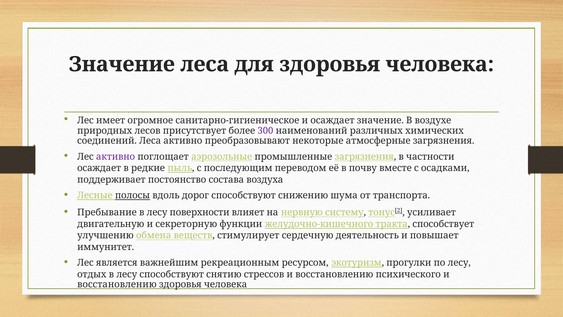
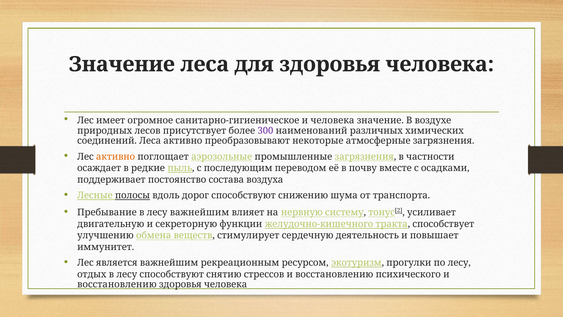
и осаждает: осаждает -> человека
активно at (116, 156) colour: purple -> orange
лесу поверхности: поверхности -> важнейшим
